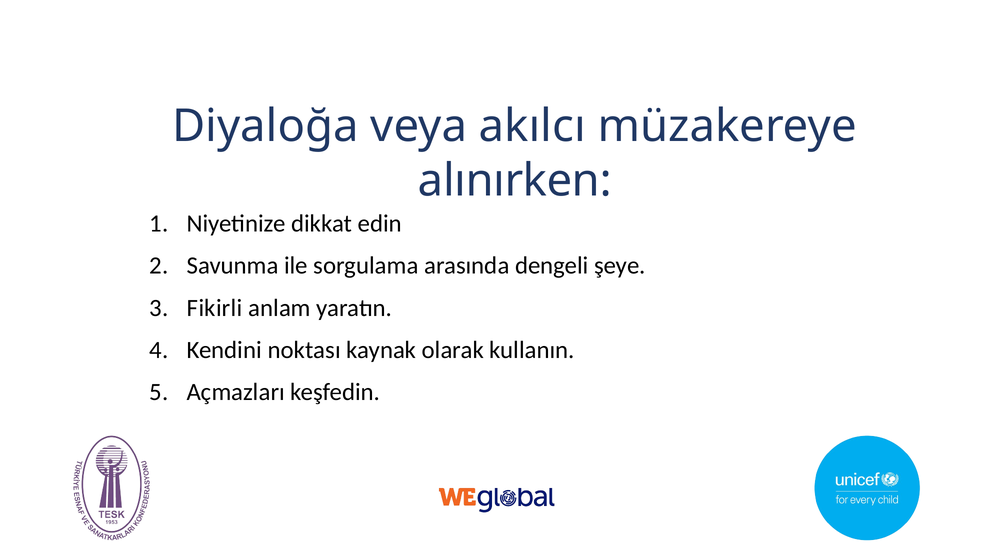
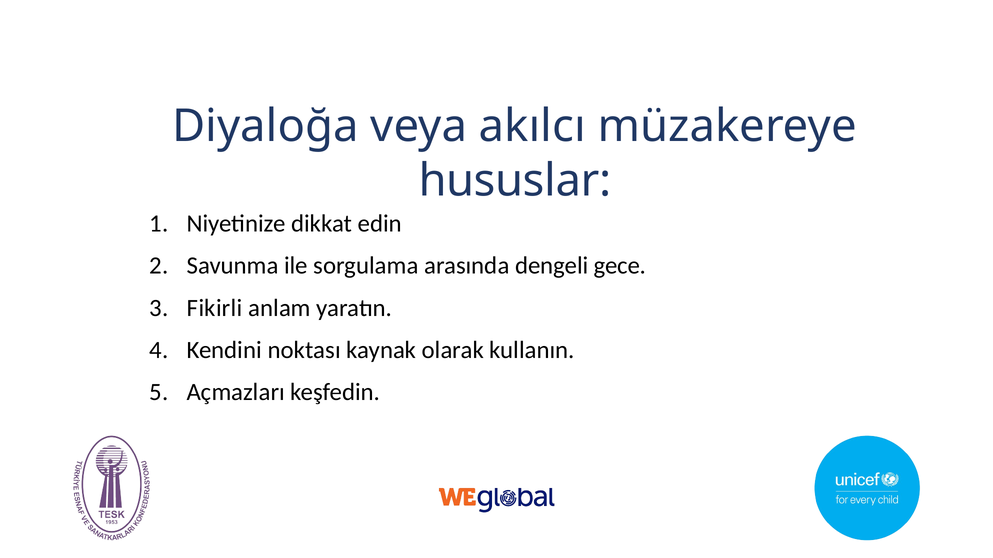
alınırken: alınırken -> hususlar
şeye: şeye -> gece
